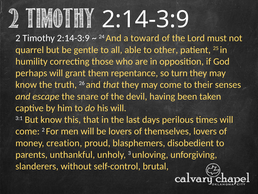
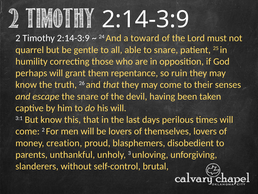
to other: other -> snare
turn: turn -> ruin
